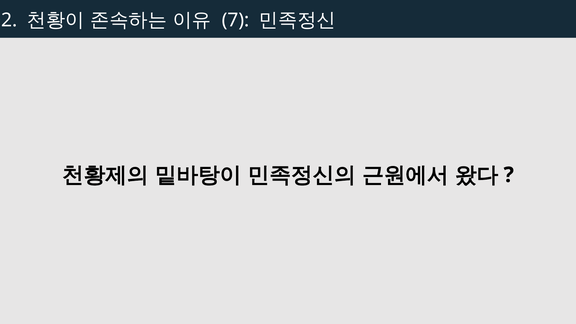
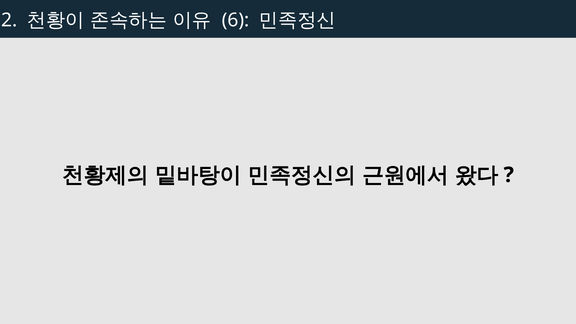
7: 7 -> 6
